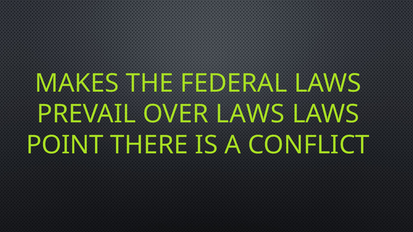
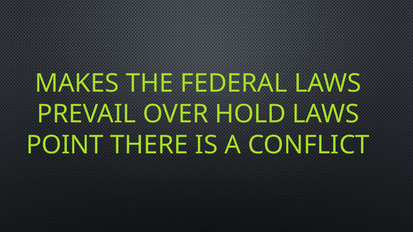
OVER LAWS: LAWS -> HOLD
